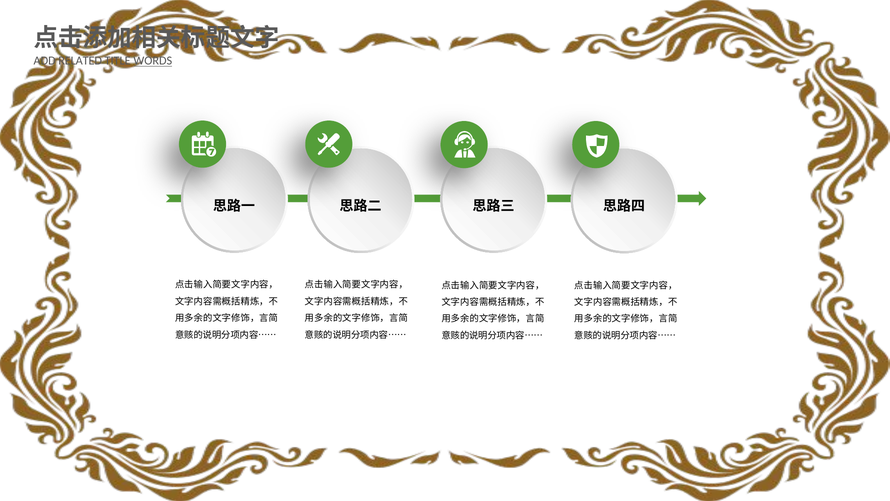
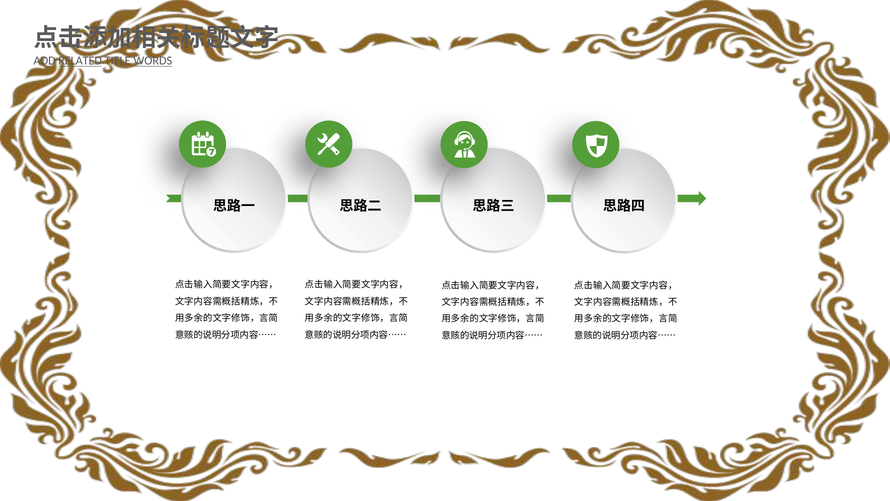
RELATED underline: none -> present
